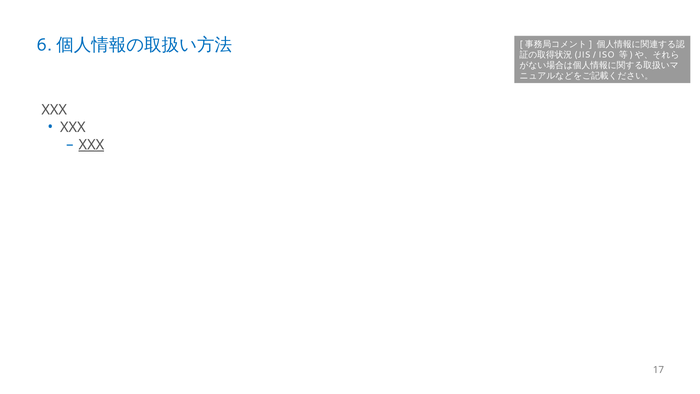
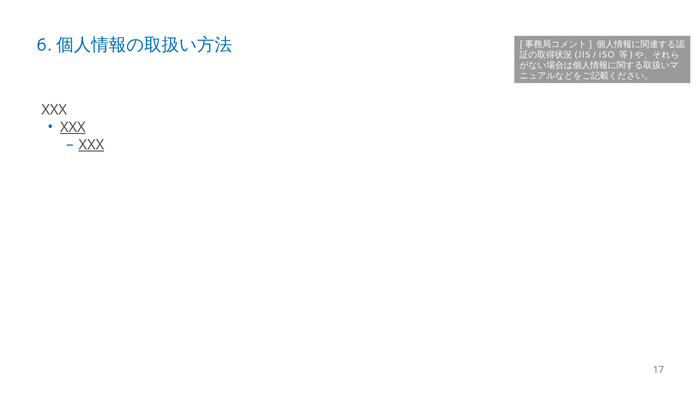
XXX at (73, 127) underline: none -> present
